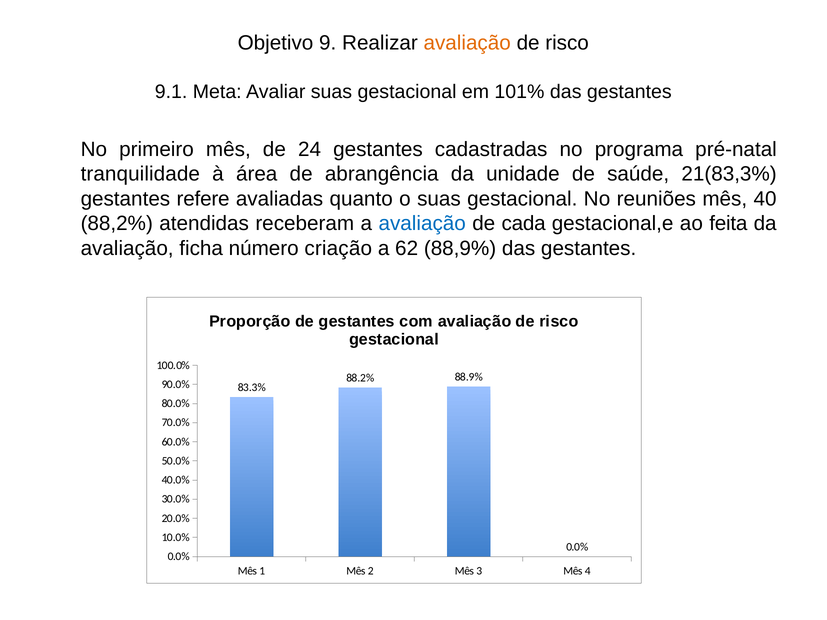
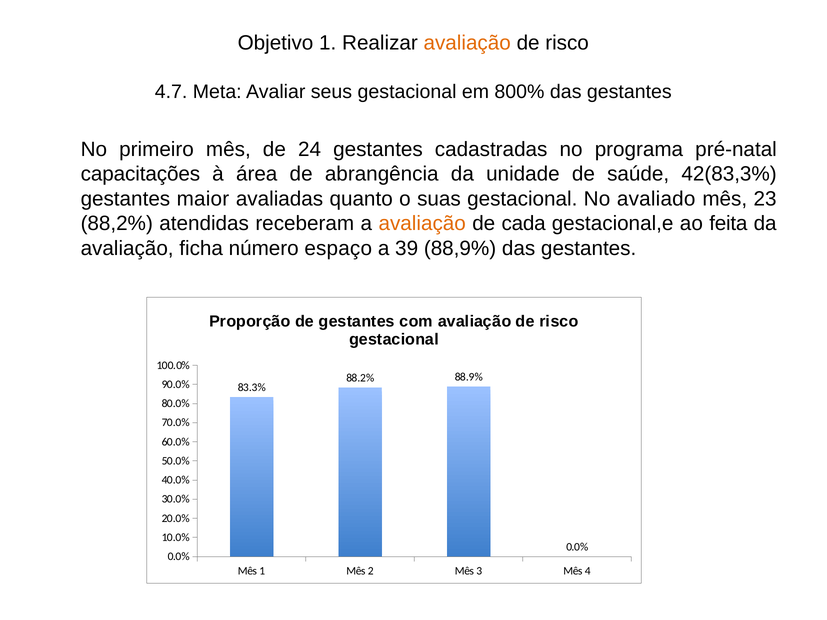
Objetivo 9: 9 -> 1
9.1: 9.1 -> 4.7
Avaliar suas: suas -> seus
101%: 101% -> 800%
tranquilidade: tranquilidade -> capacitações
21(83,3%: 21(83,3% -> 42(83,3%
refere: refere -> maior
reuniões: reuniões -> avaliado
40: 40 -> 23
avaliação at (422, 224) colour: blue -> orange
criação: criação -> espaço
62: 62 -> 39
